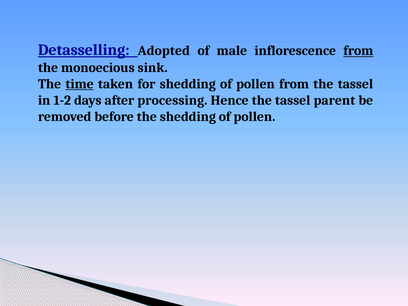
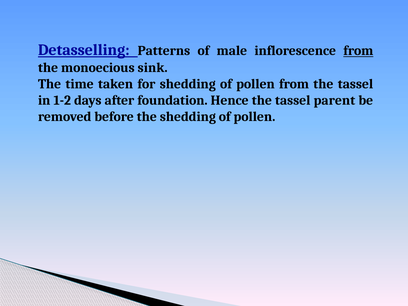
Adopted: Adopted -> Patterns
time underline: present -> none
processing: processing -> foundation
